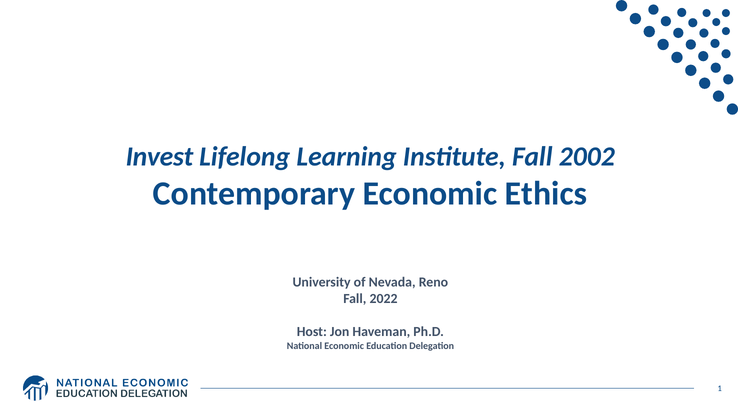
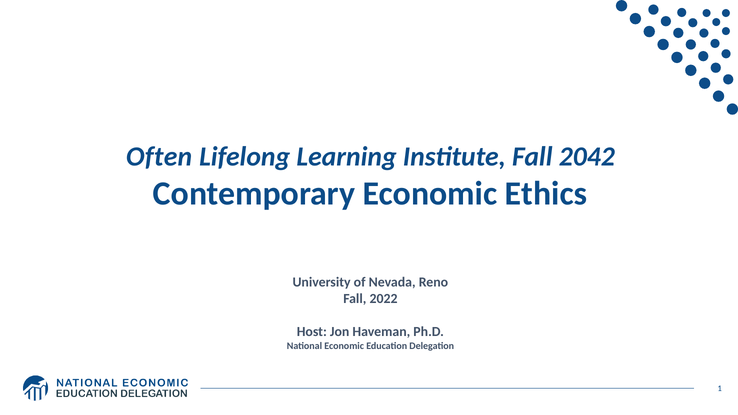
Invest: Invest -> Often
2002: 2002 -> 2042
